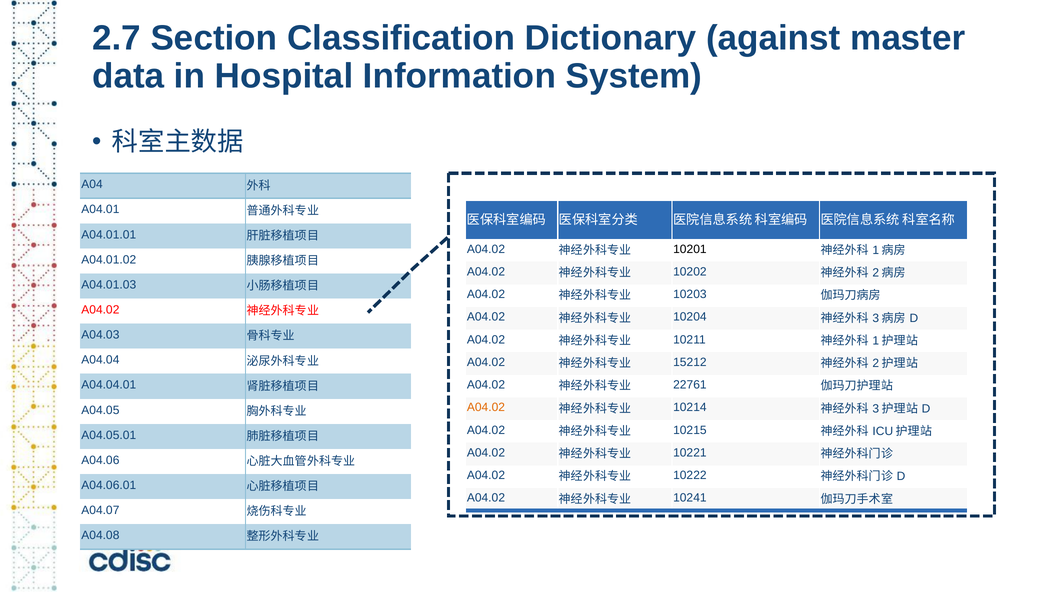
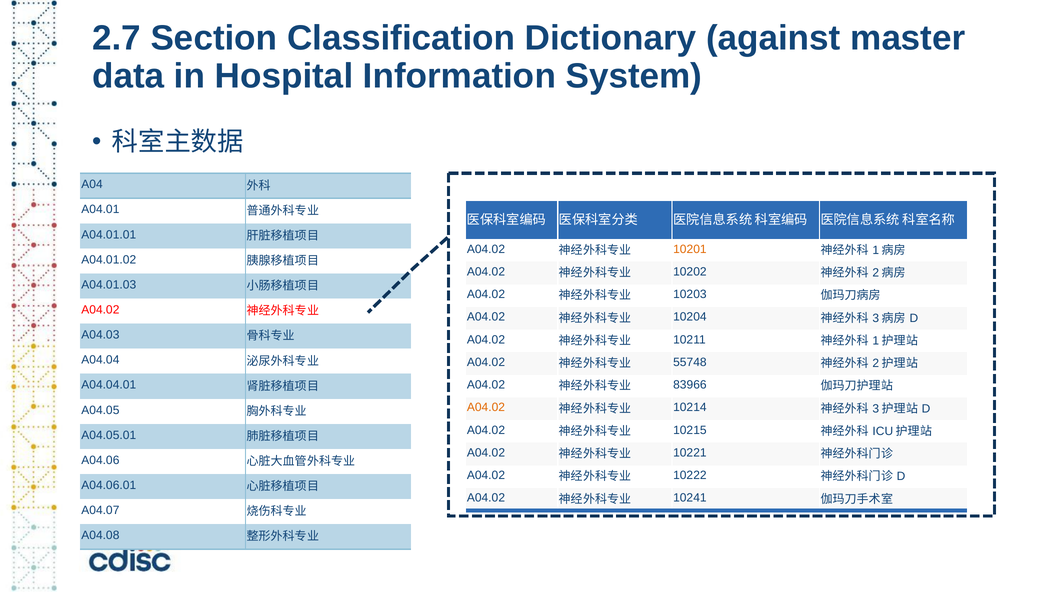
10201 colour: black -> orange
15212: 15212 -> 55748
22761: 22761 -> 83966
